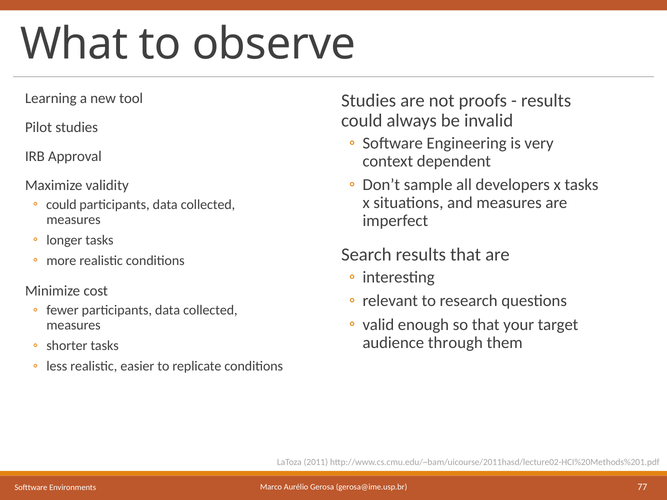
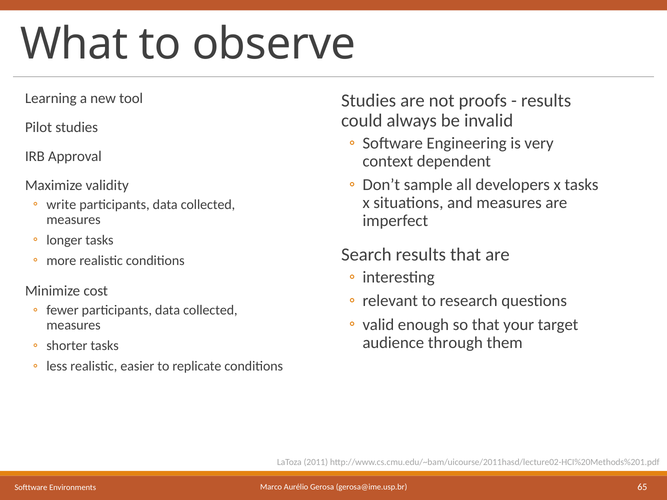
could at (61, 205): could -> write
77: 77 -> 65
